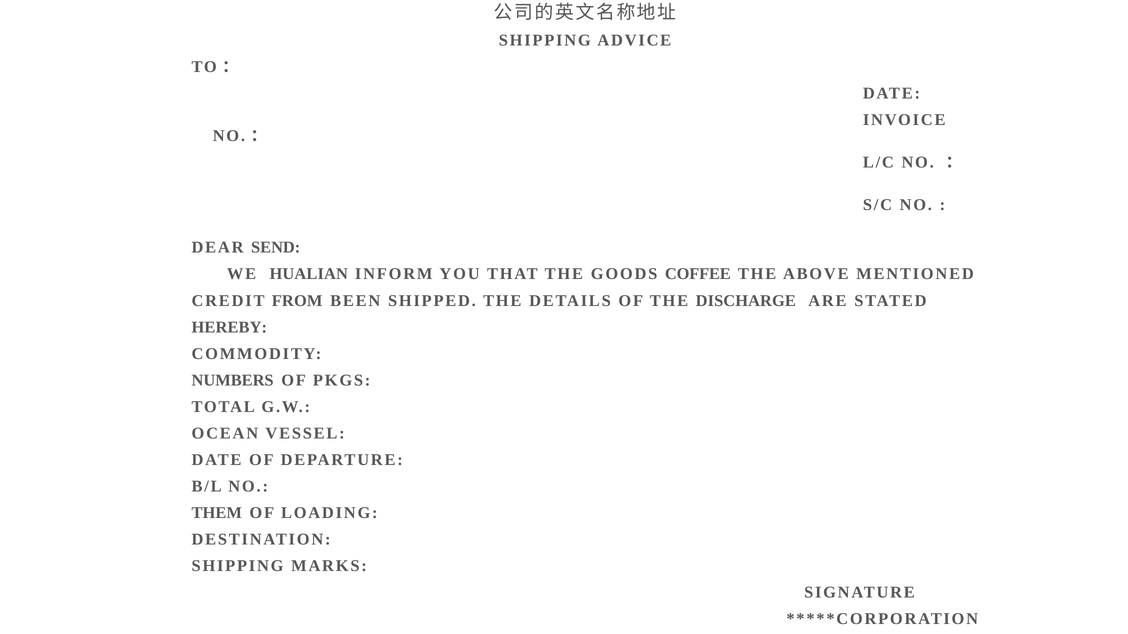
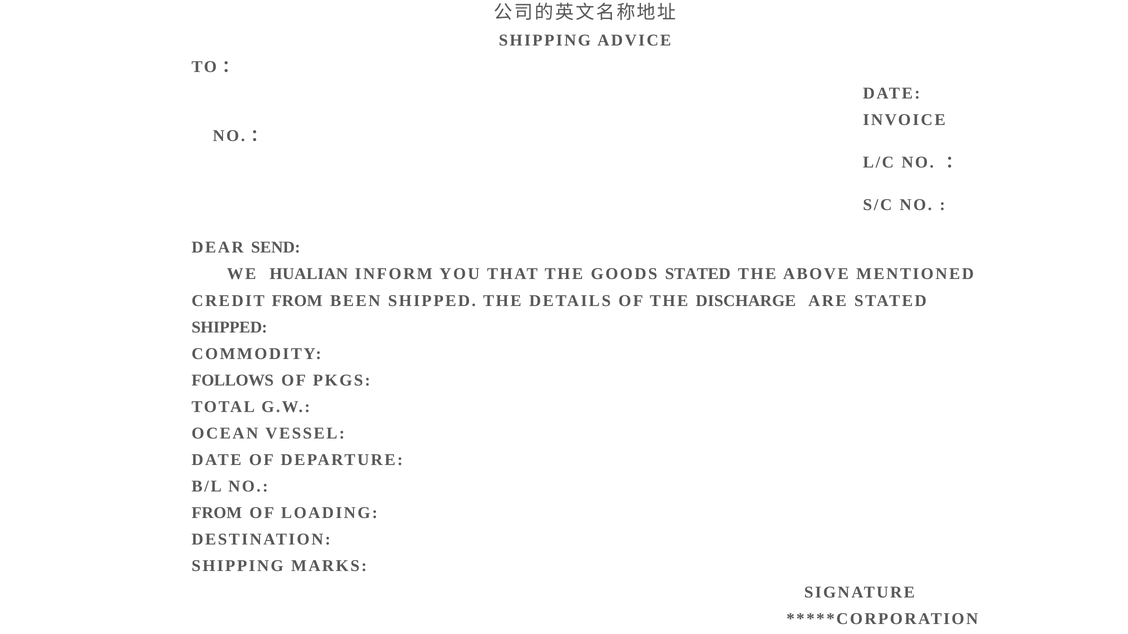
GOODS COFFEE: COFFEE -> STATED
HEREBY at (229, 327): HEREBY -> SHIPPED
NUMBERS: NUMBERS -> FOLLOWS
THEM at (217, 513): THEM -> FROM
